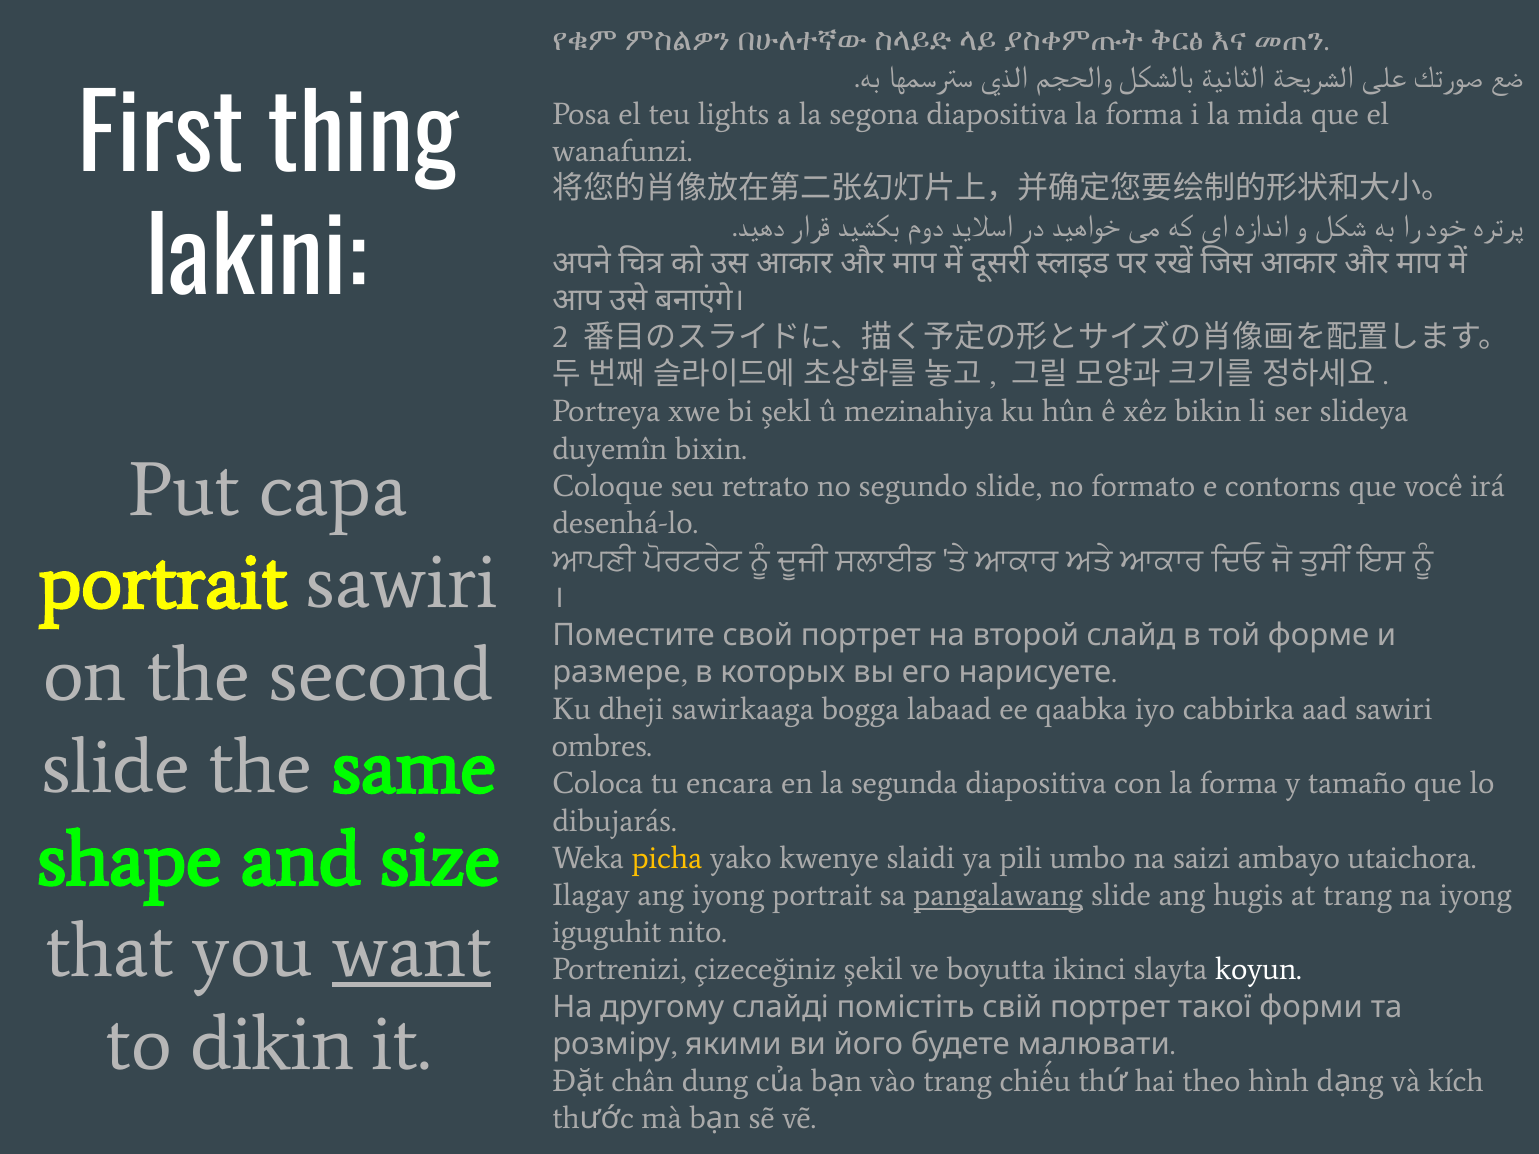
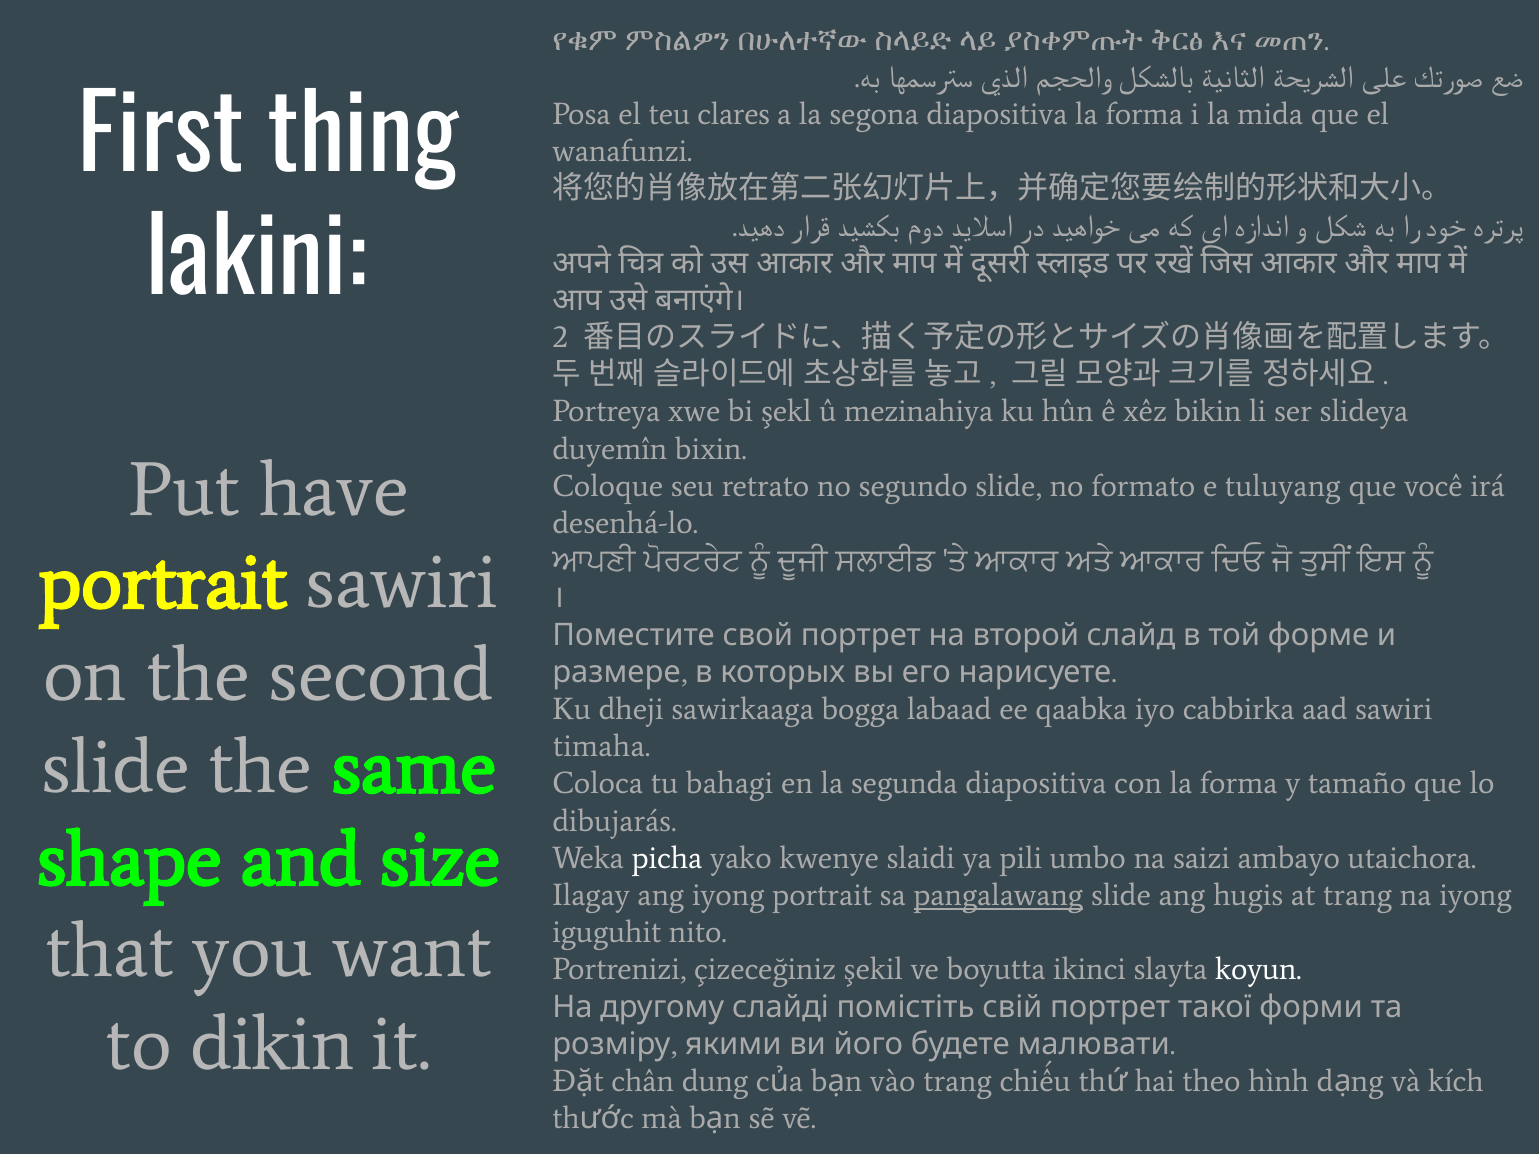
lights: lights -> clares
capa: capa -> have
contorns: contorns -> tuluyang
ombres: ombres -> timaha
encara: encara -> bahagi
picha colour: yellow -> white
want underline: present -> none
